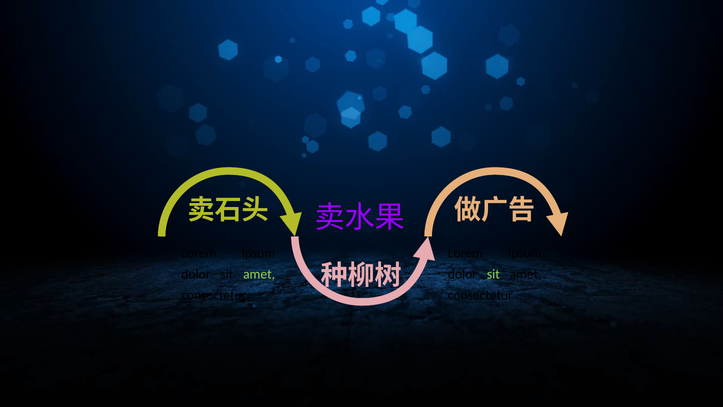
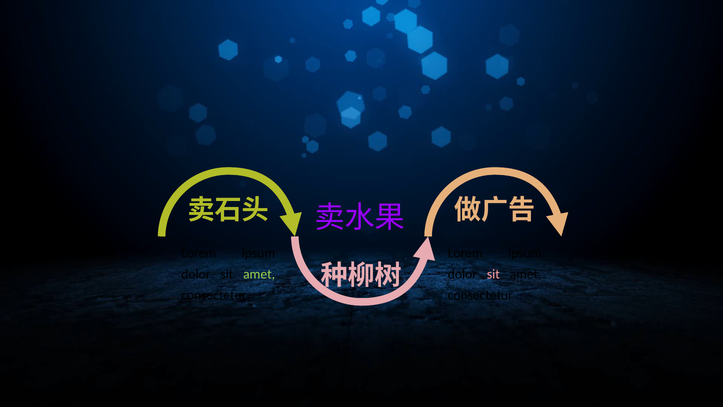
sit at (493, 274) colour: light green -> pink
